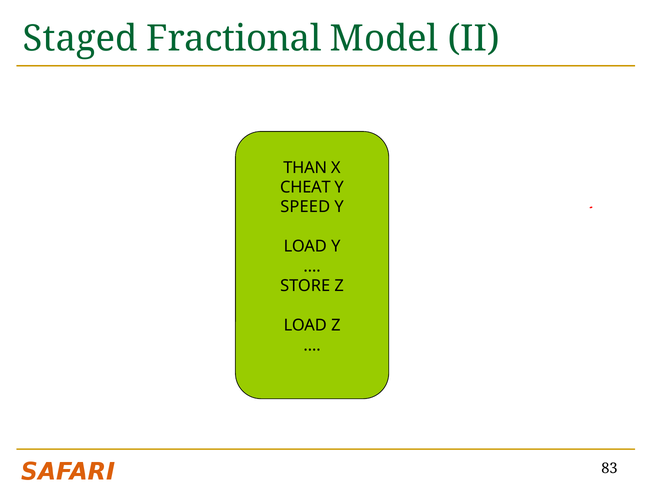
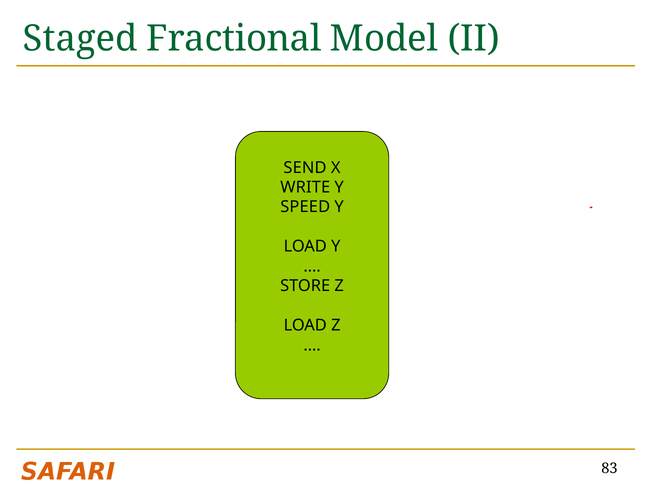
THAN: THAN -> SEND
CHEAT: CHEAT -> WRITE
